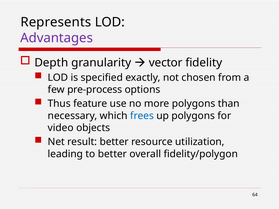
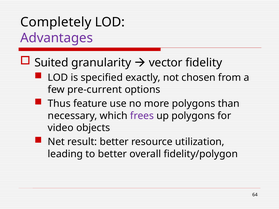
Represents: Represents -> Completely
Depth: Depth -> Suited
pre-process: pre-process -> pre-current
frees colour: blue -> purple
